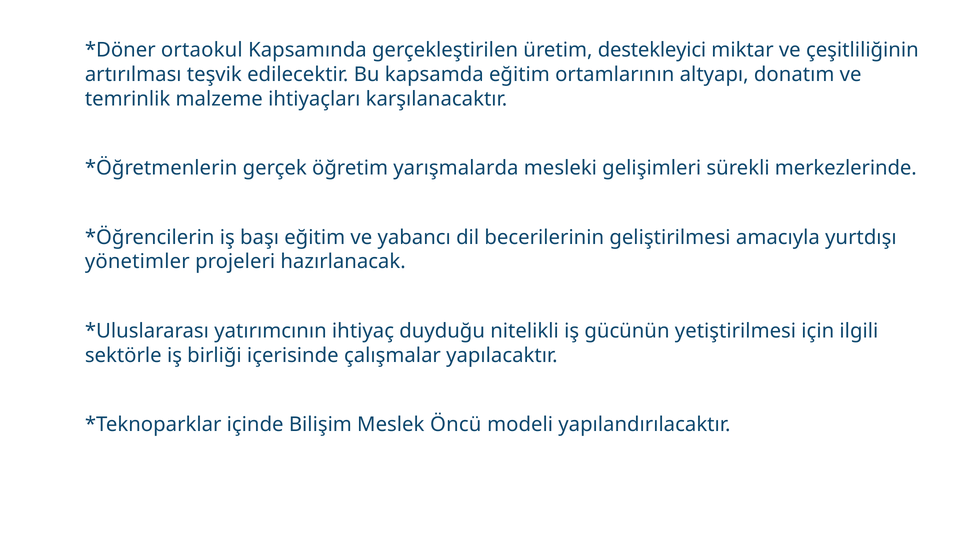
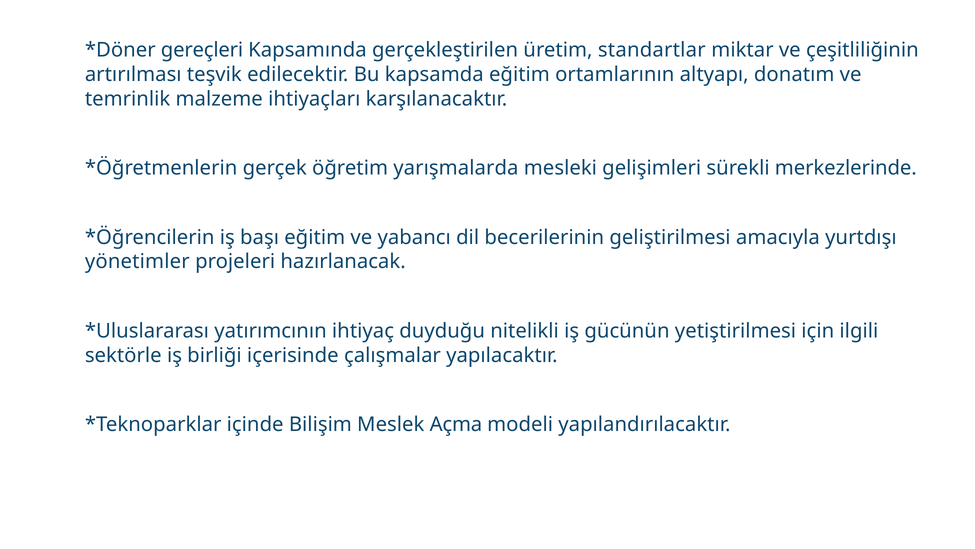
ortaokul: ortaokul -> gereçleri
destekleyici: destekleyici -> standartlar
Öncü: Öncü -> Açma
